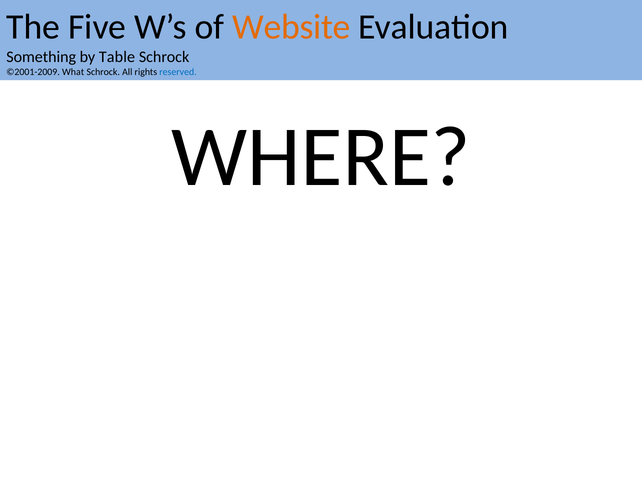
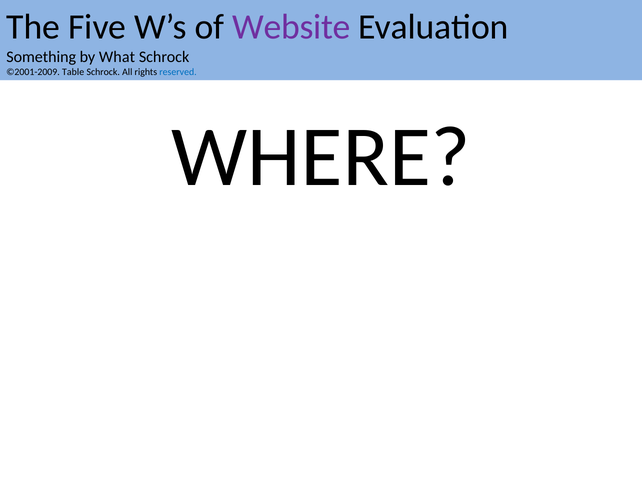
Website colour: orange -> purple
Table: Table -> What
What: What -> Table
